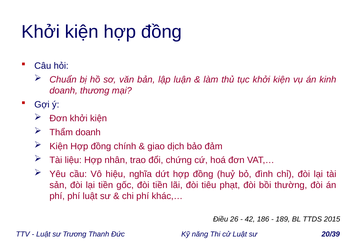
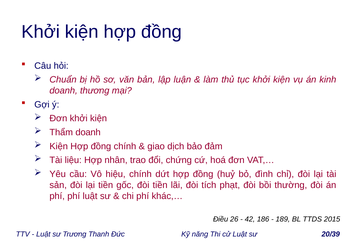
hiệu nghĩa: nghĩa -> chính
tiêu: tiêu -> tích
